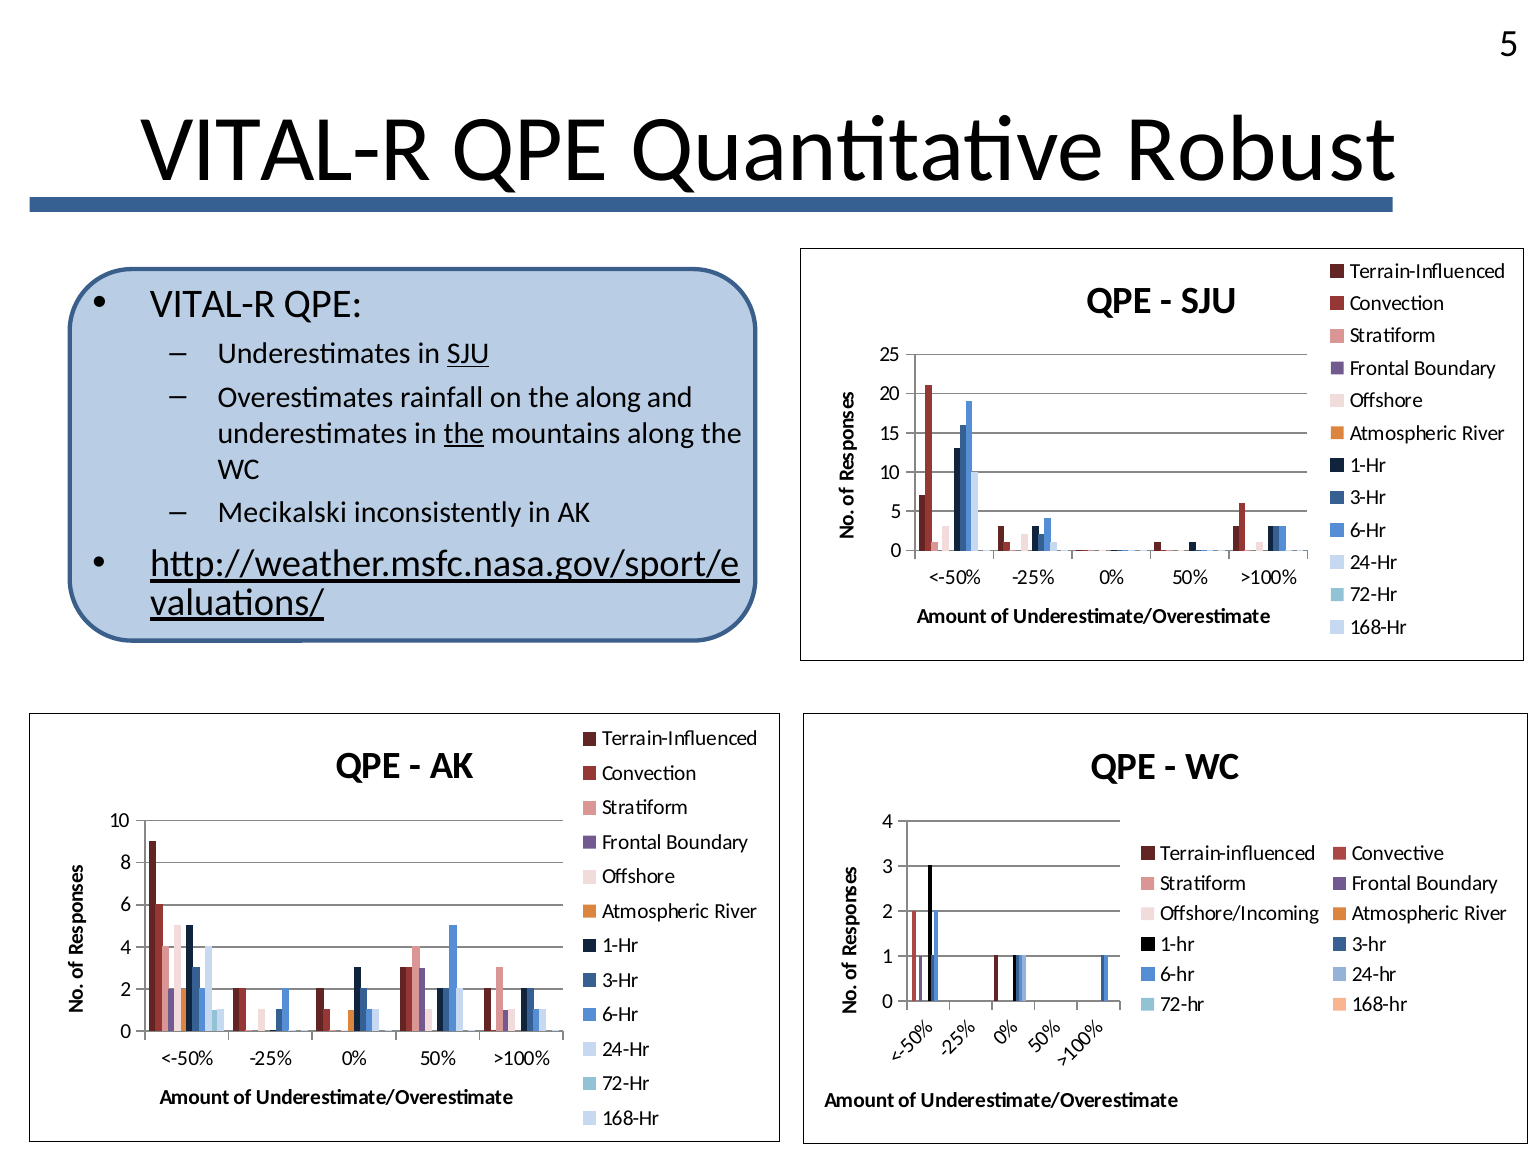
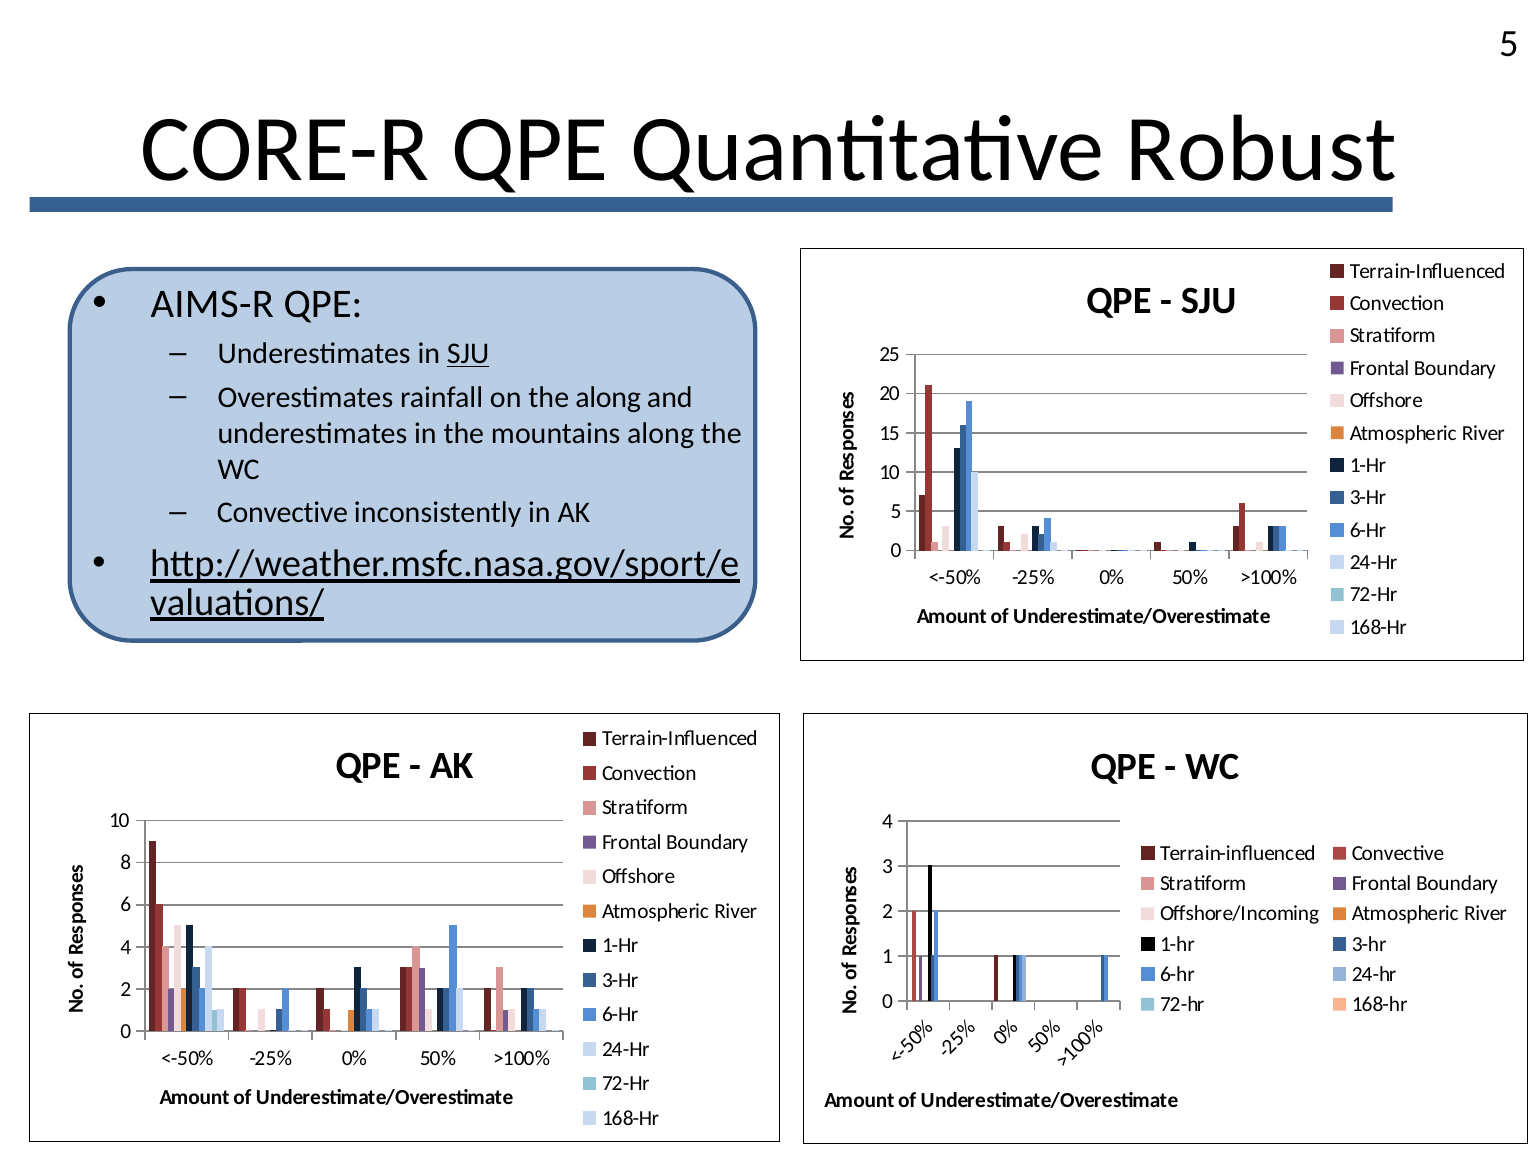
VITAL-R at (286, 149): VITAL-R -> CORE-R
VITAL-R at (213, 304): VITAL-R -> AIMS-R
the at (464, 433) underline: present -> none
Mecikalski at (282, 513): Mecikalski -> Convective
